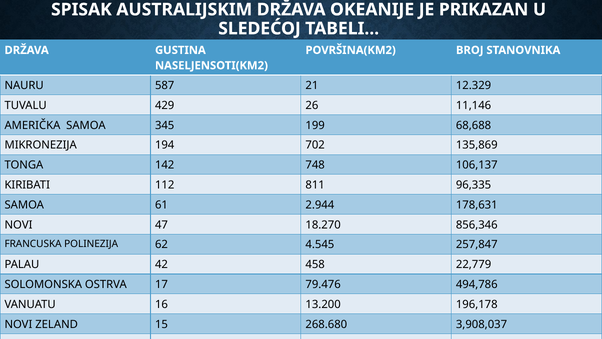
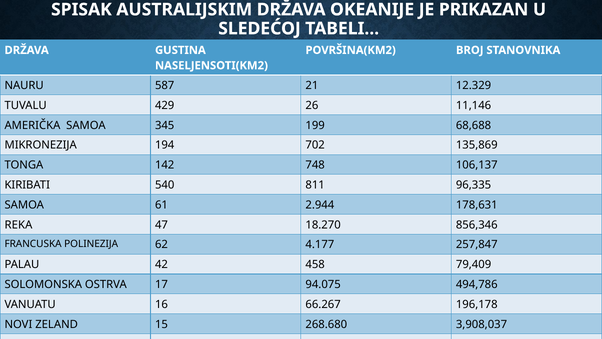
112: 112 -> 540
NOVI at (19, 225): NOVI -> REKA
4.545: 4.545 -> 4.177
22,779: 22,779 -> 79,409
79.476: 79.476 -> 94.075
13.200: 13.200 -> 66.267
